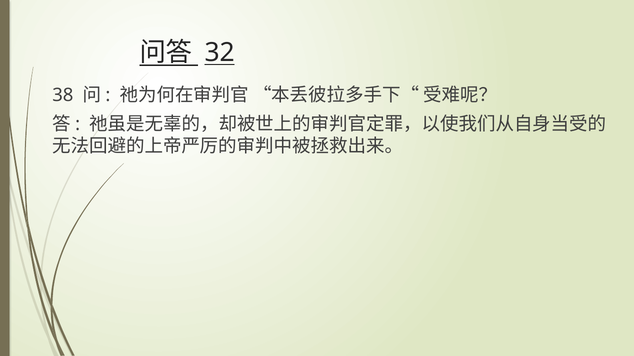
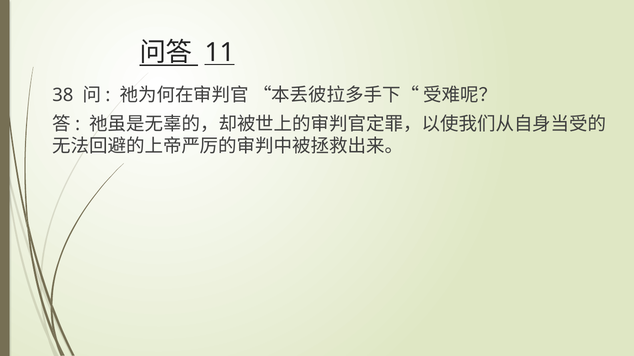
32: 32 -> 11
